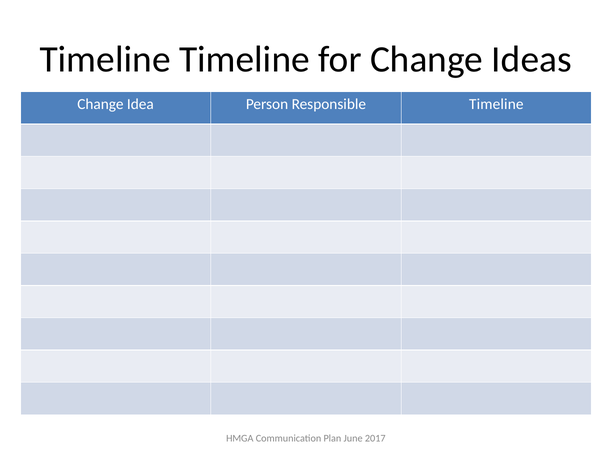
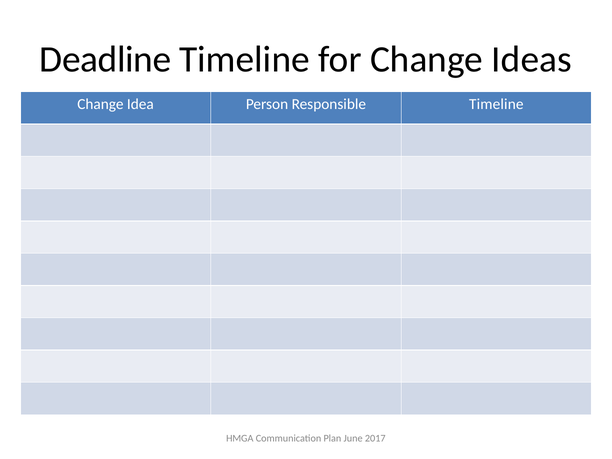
Timeline at (105, 59): Timeline -> Deadline
